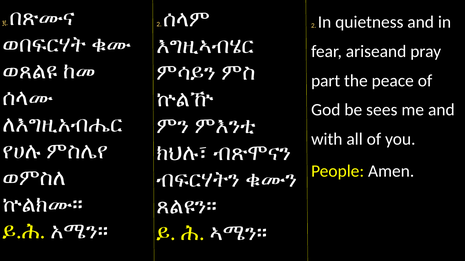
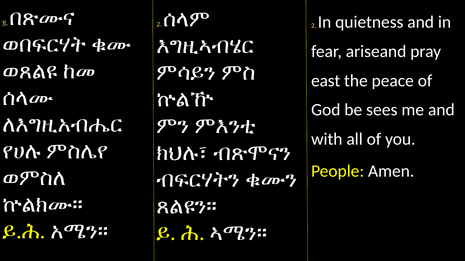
part: part -> east
